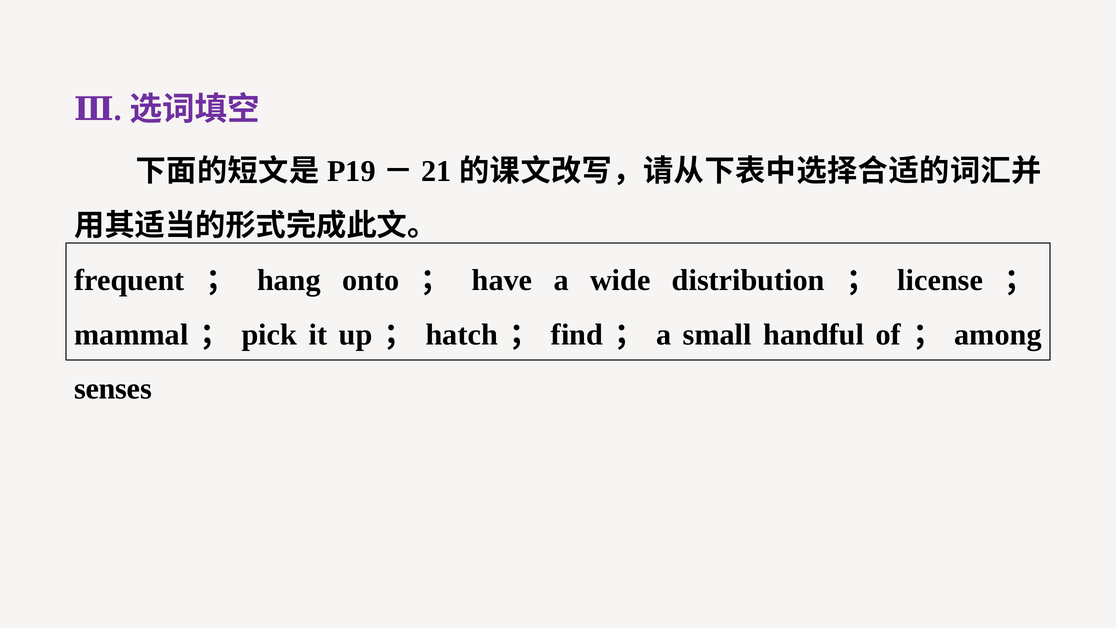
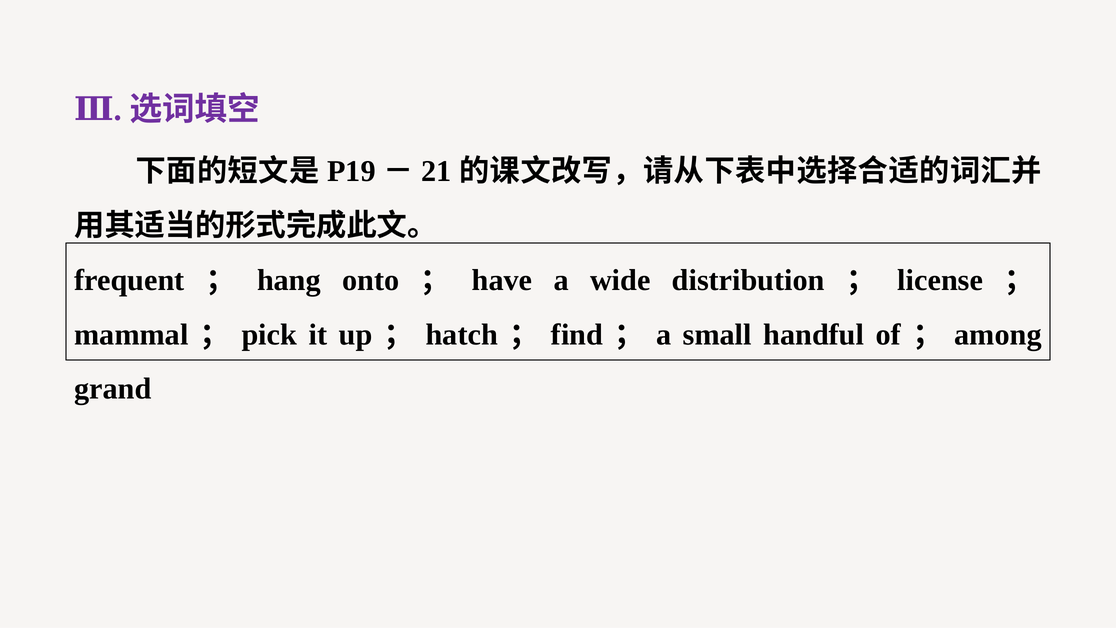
senses: senses -> grand
